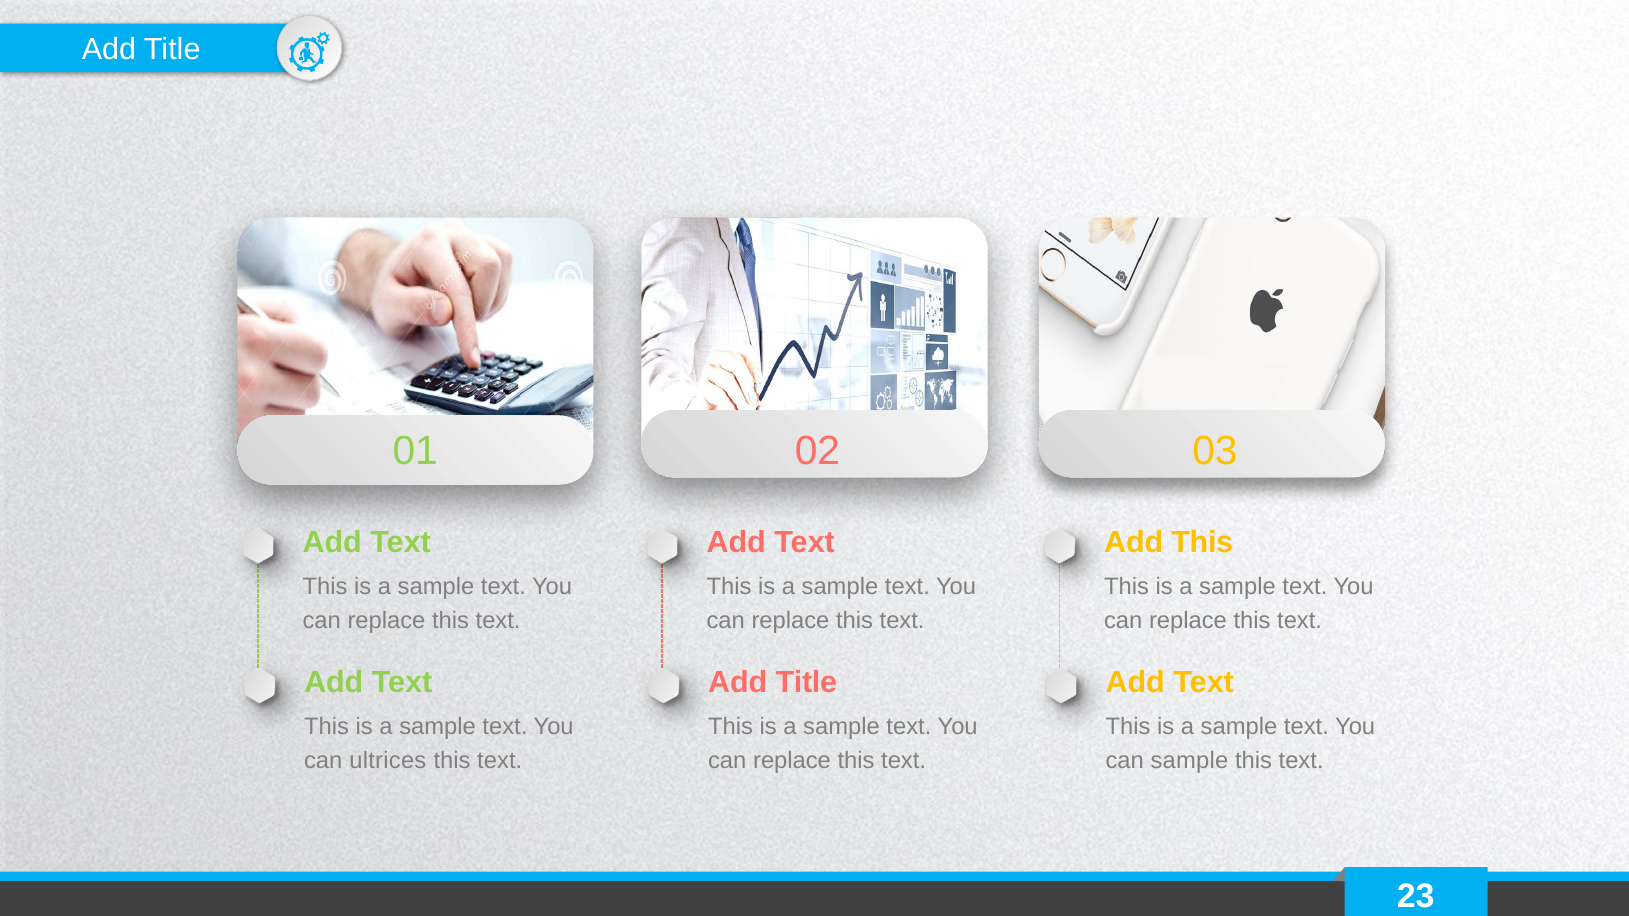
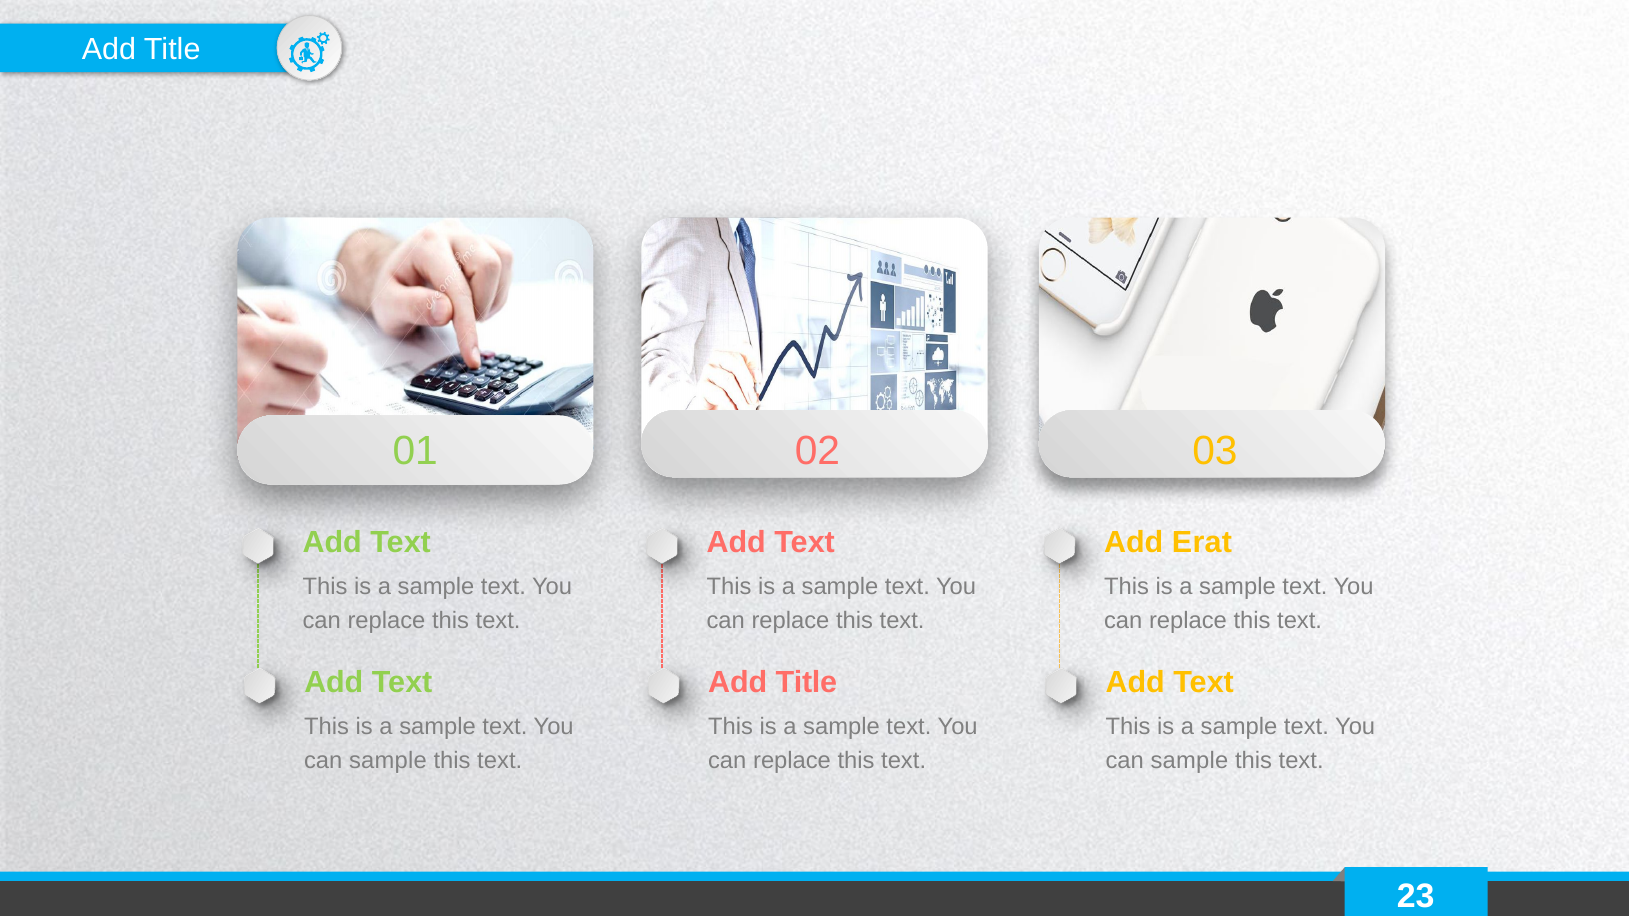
Add This: This -> Erat
ultrices at (388, 761): ultrices -> sample
